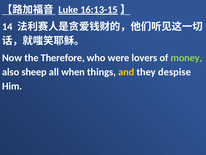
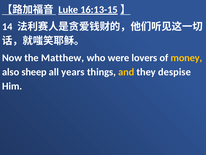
Therefore: Therefore -> Matthew
money colour: light green -> yellow
when: when -> years
